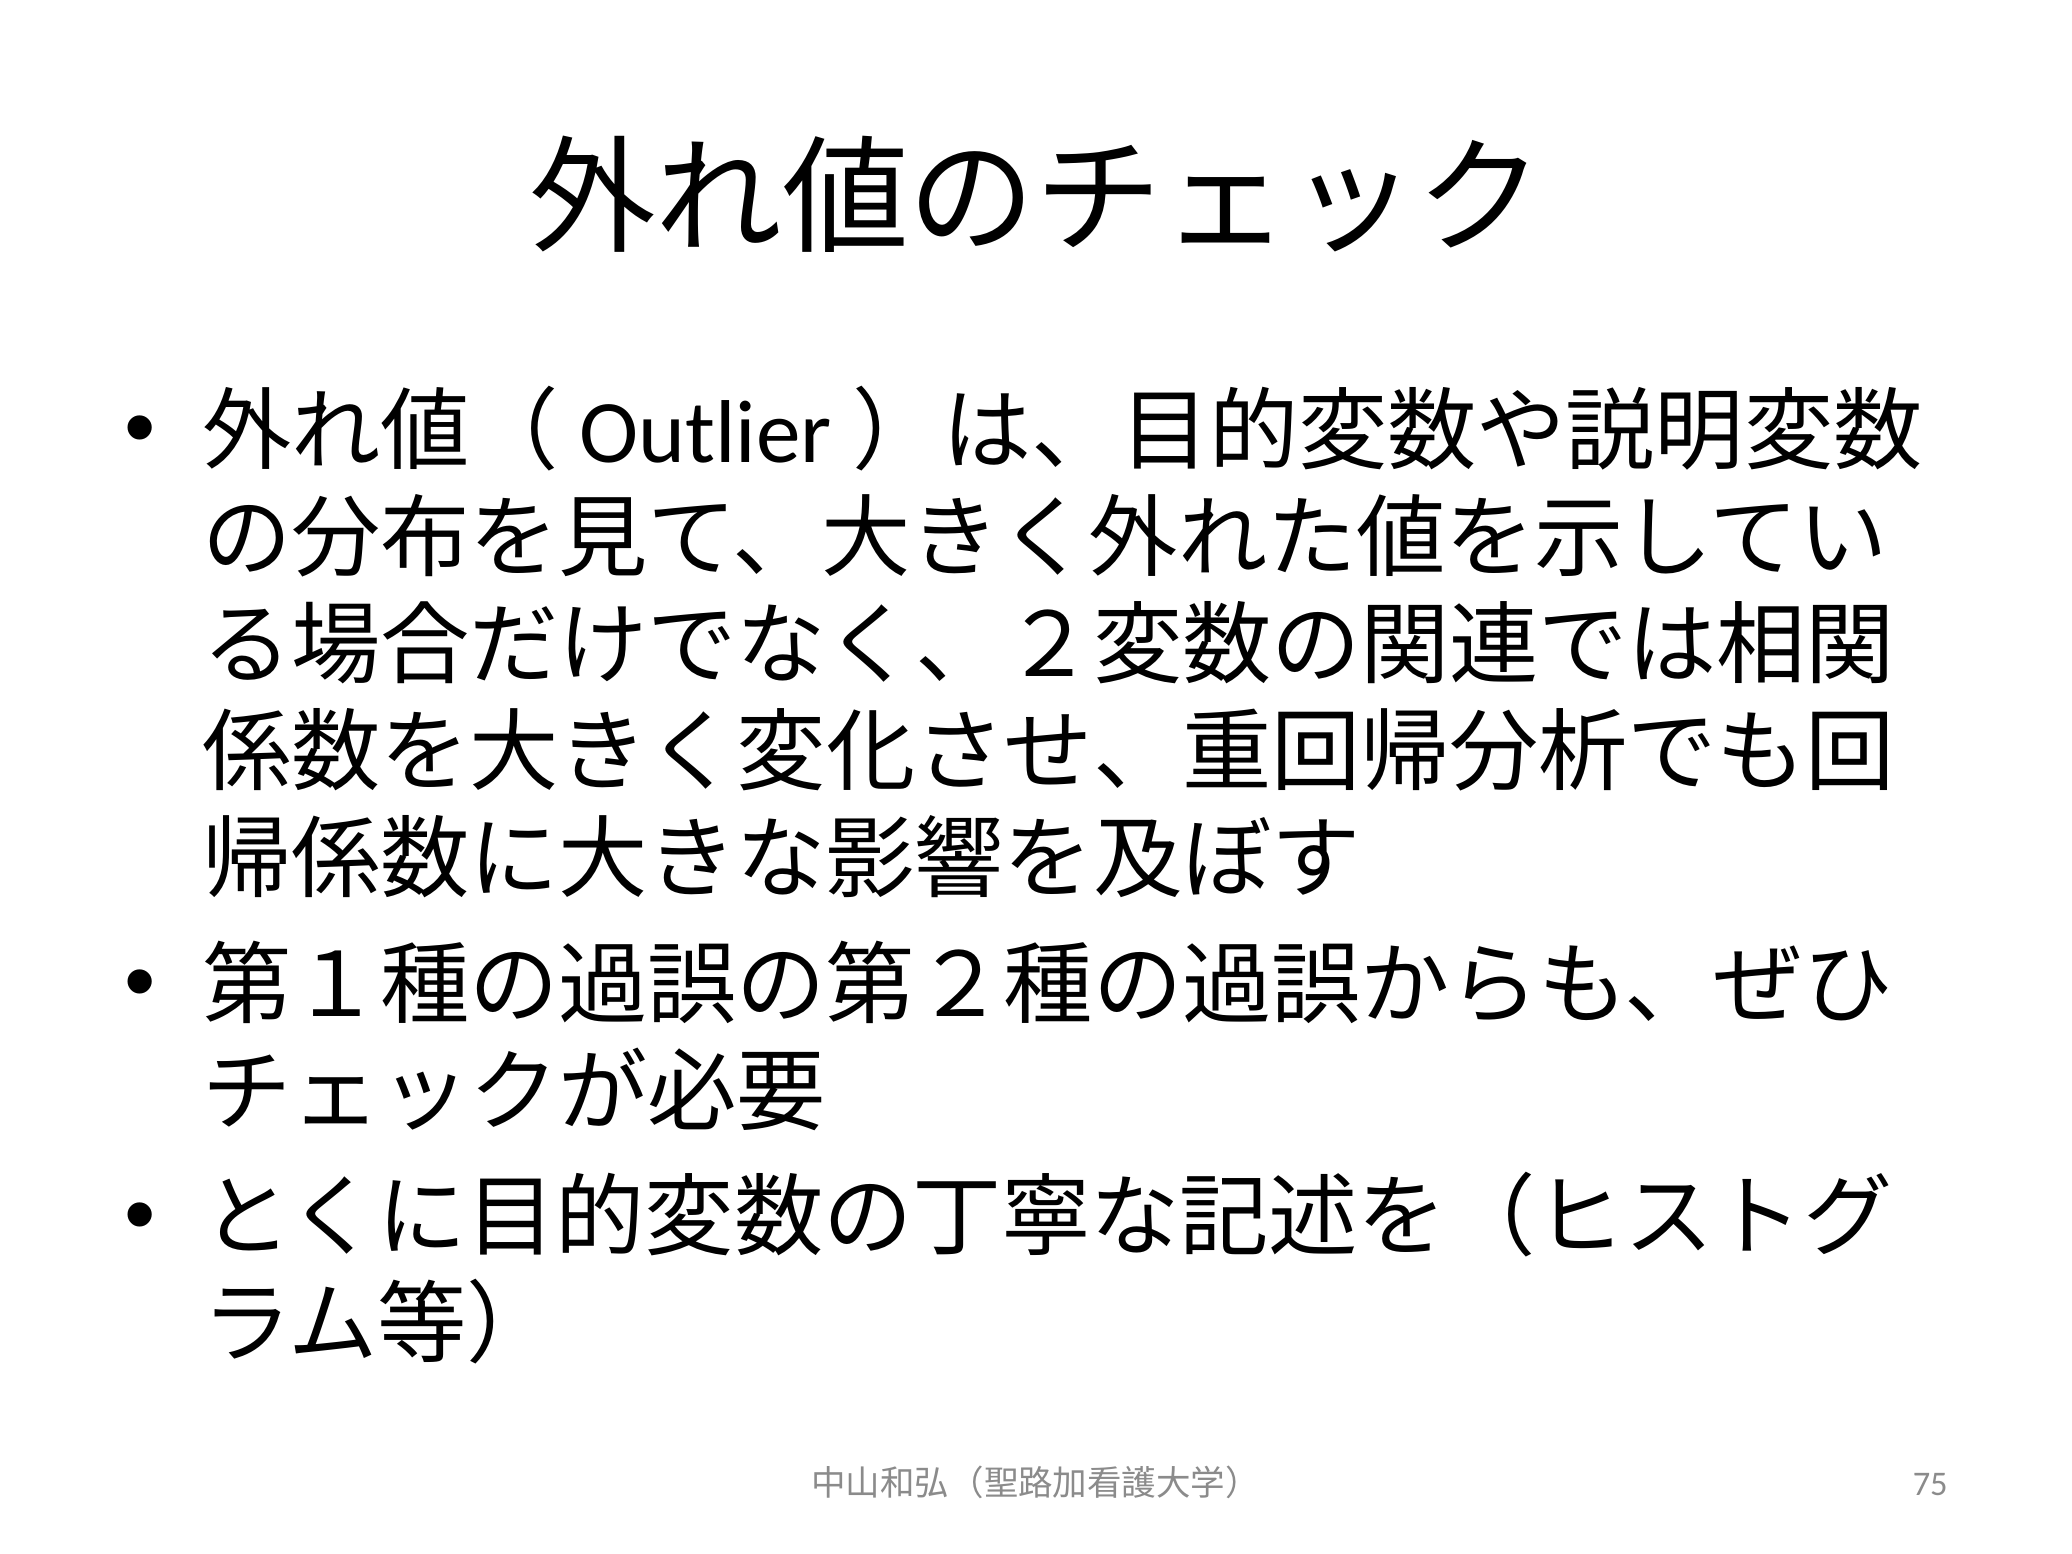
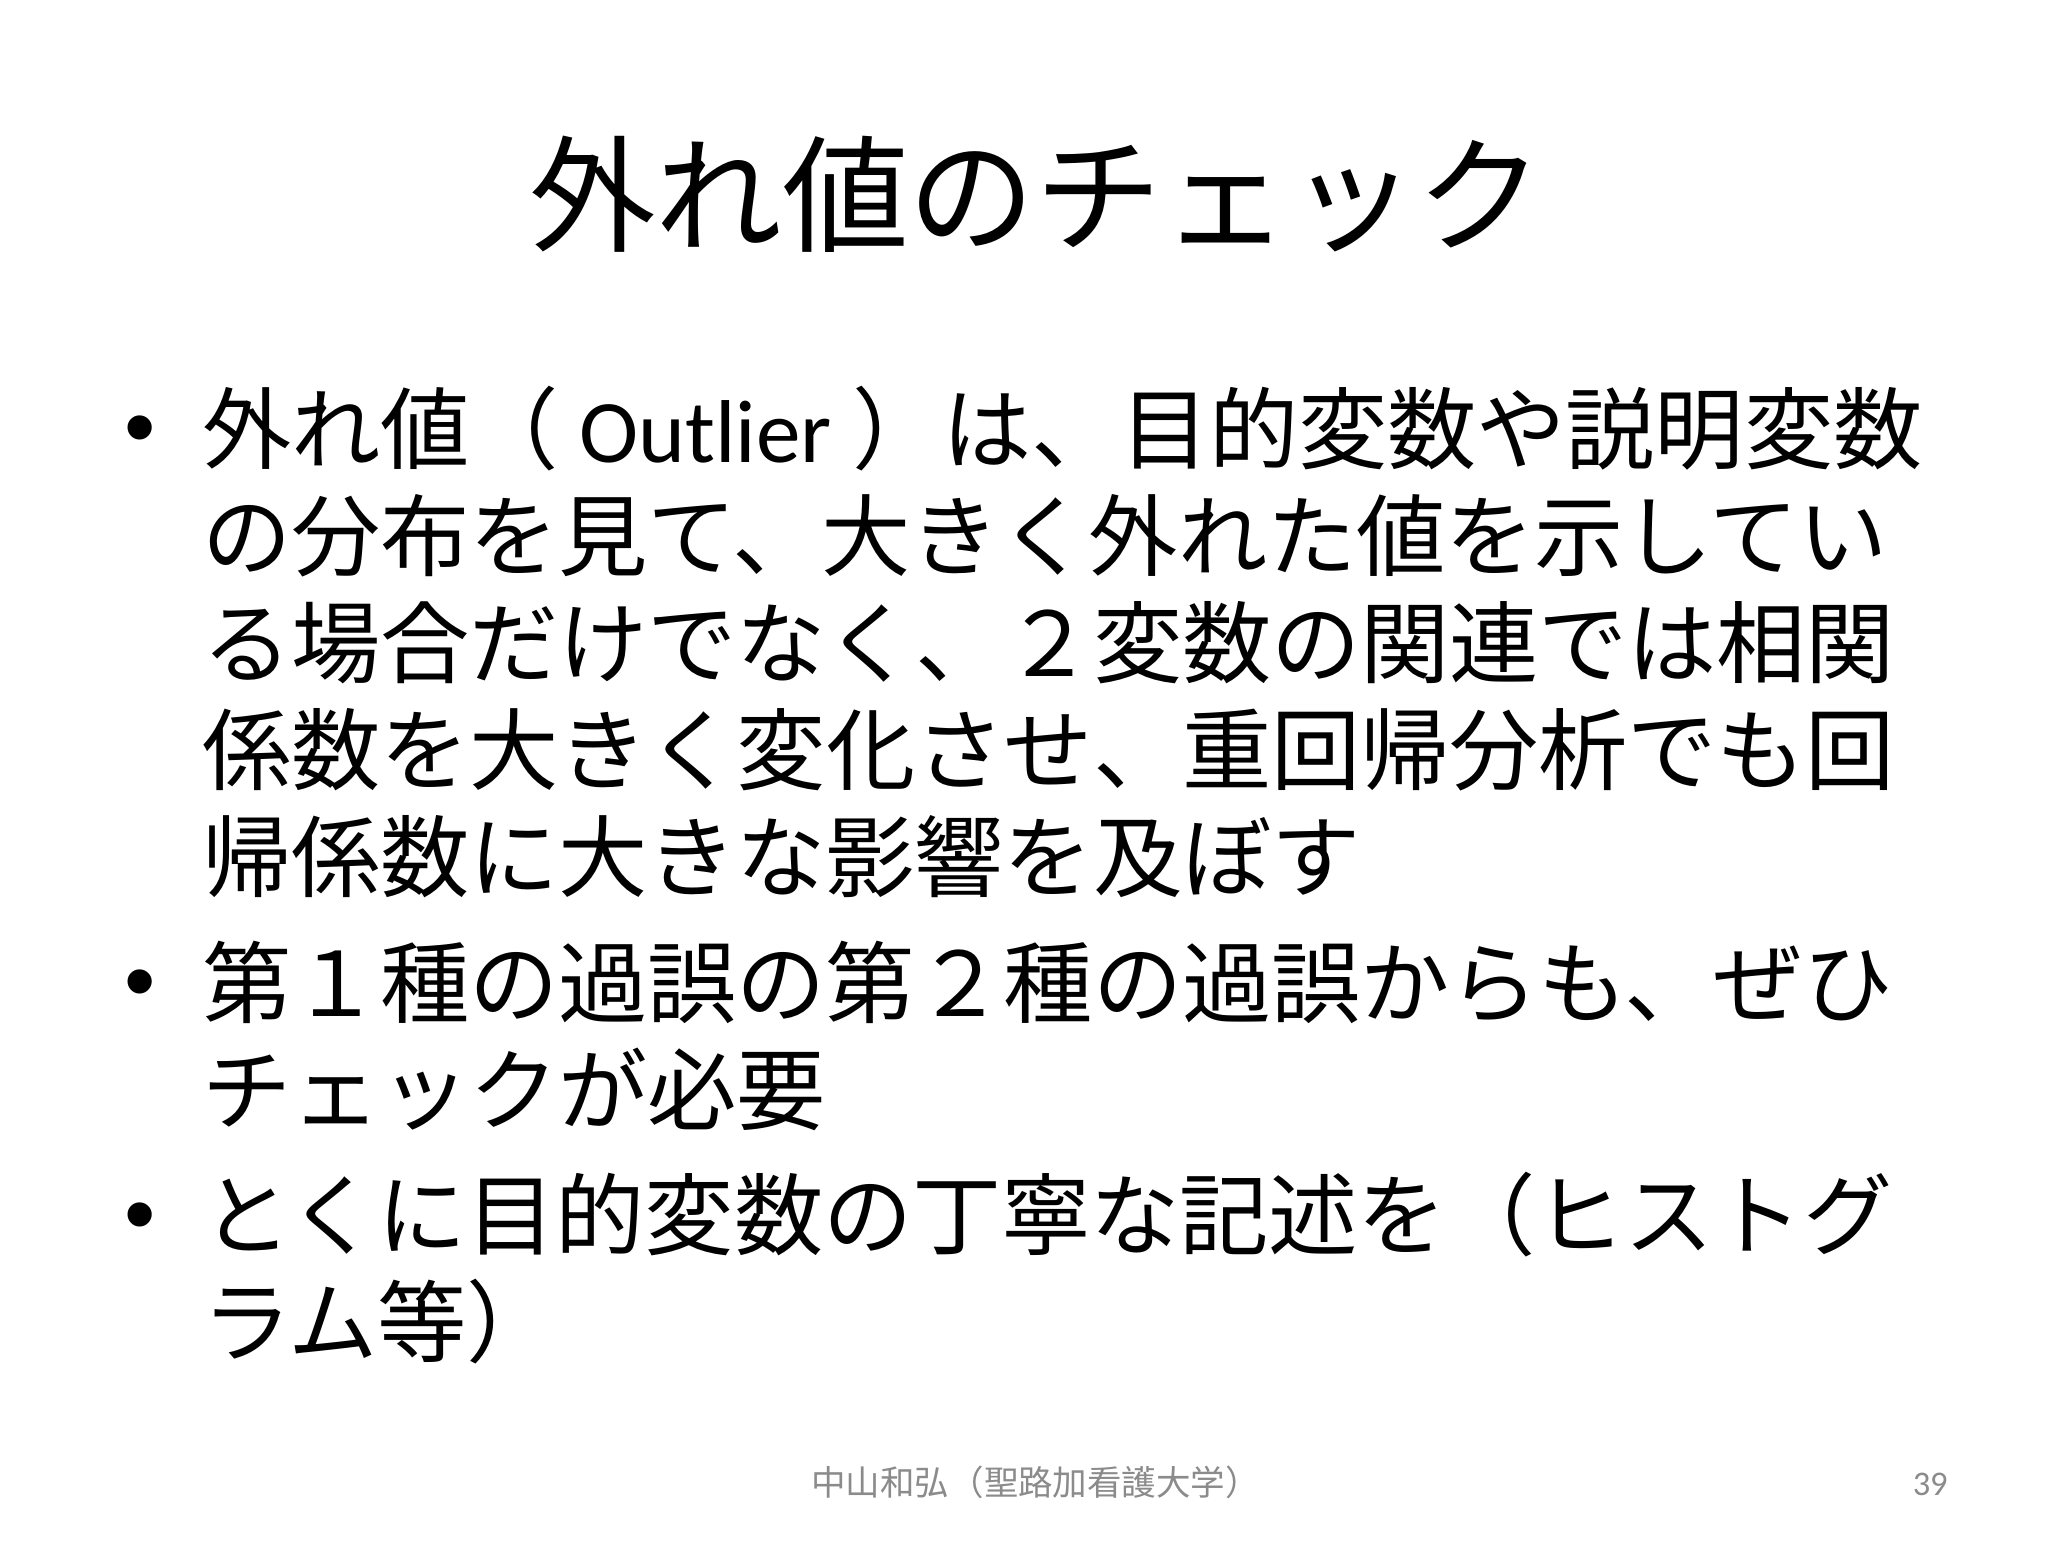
75: 75 -> 39
